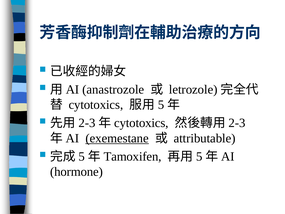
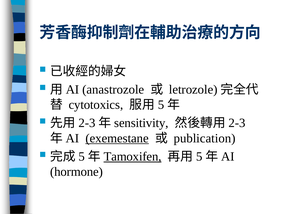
cytotoxics at (141, 123): cytotoxics -> sensitivity
attributable: attributable -> publication
Tamoxifen underline: none -> present
